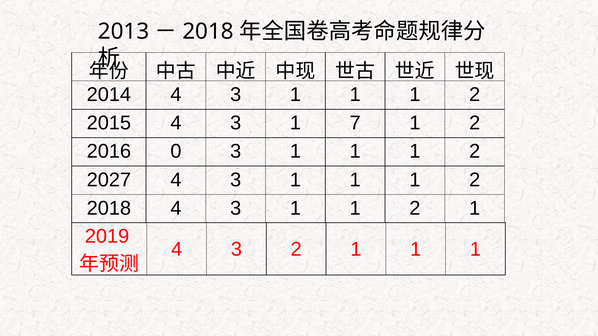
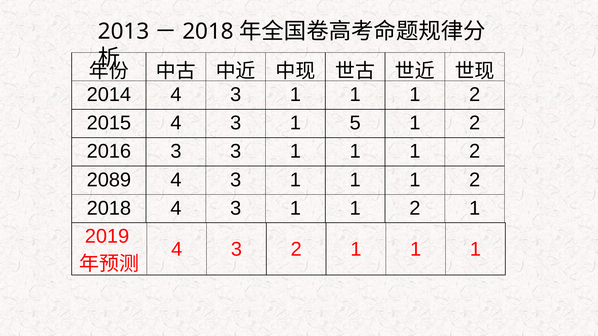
7: 7 -> 5
2016 0: 0 -> 3
2027: 2027 -> 2089
